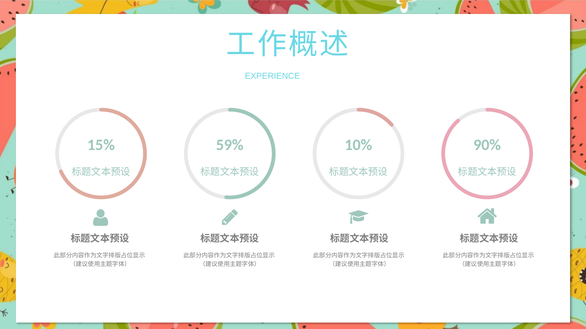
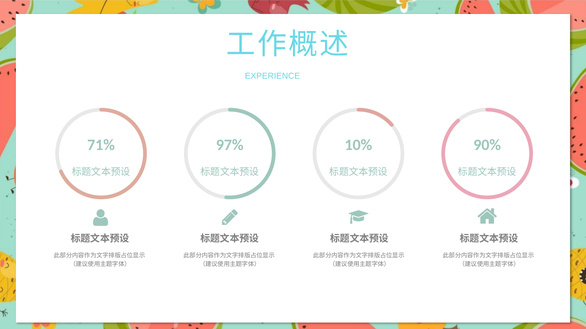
15%: 15% -> 71%
59%: 59% -> 97%
